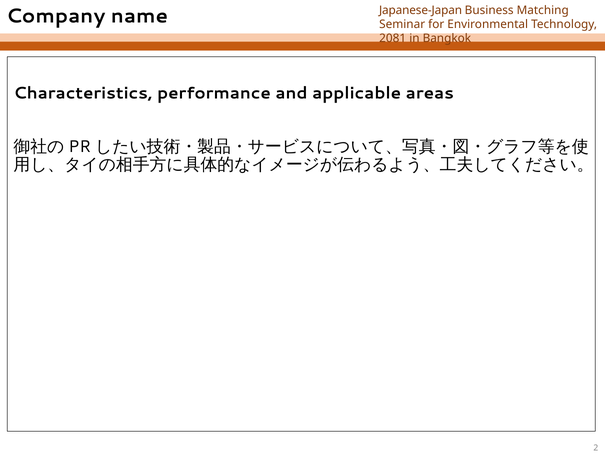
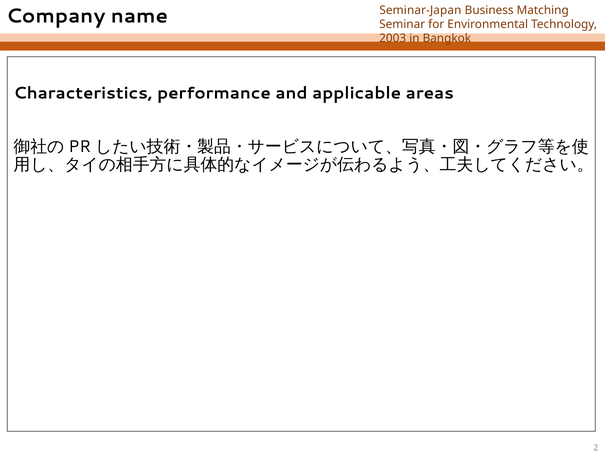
Japanese-Japan: Japanese-Japan -> Seminar-Japan
2081: 2081 -> 2003
